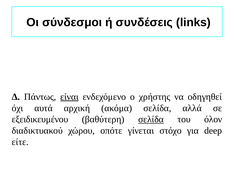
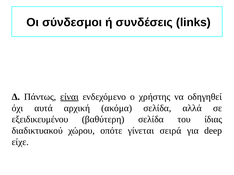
σελίδα at (151, 120) underline: present -> none
όλον: όλον -> ίδιας
στόχο: στόχο -> σειρά
είτε: είτε -> είχε
